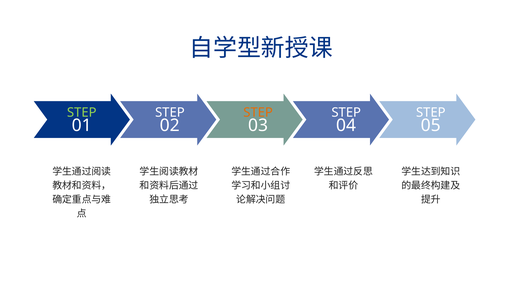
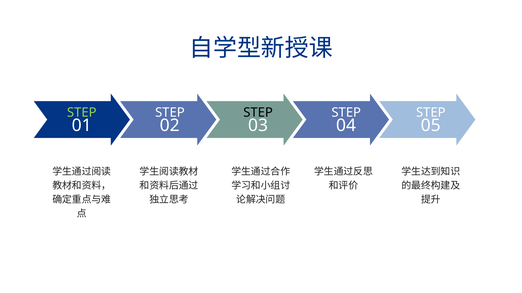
STEP at (258, 113) colour: orange -> black
